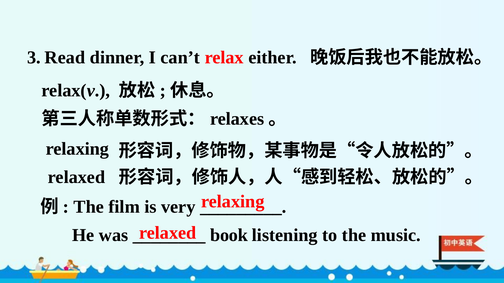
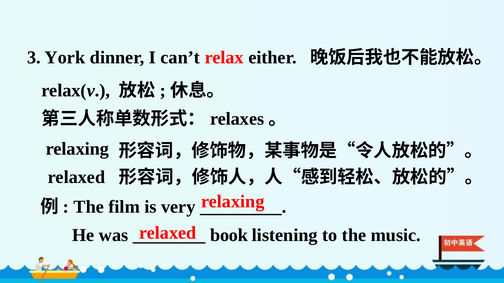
Read: Read -> York
